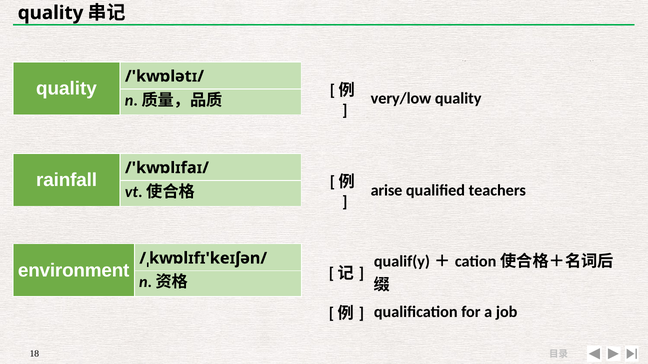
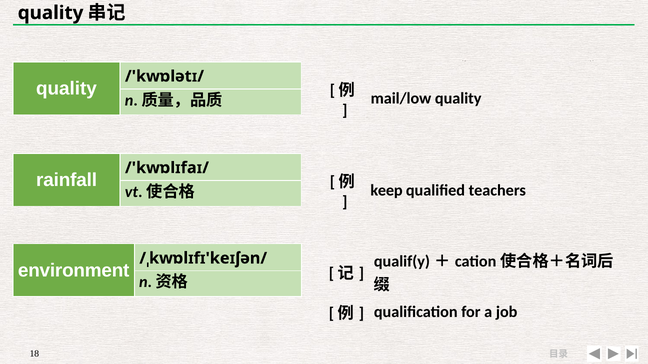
very/low: very/low -> mail/low
arise: arise -> keep
